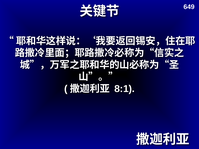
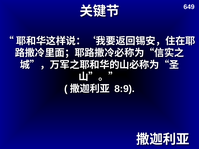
8:1: 8:1 -> 8:9
